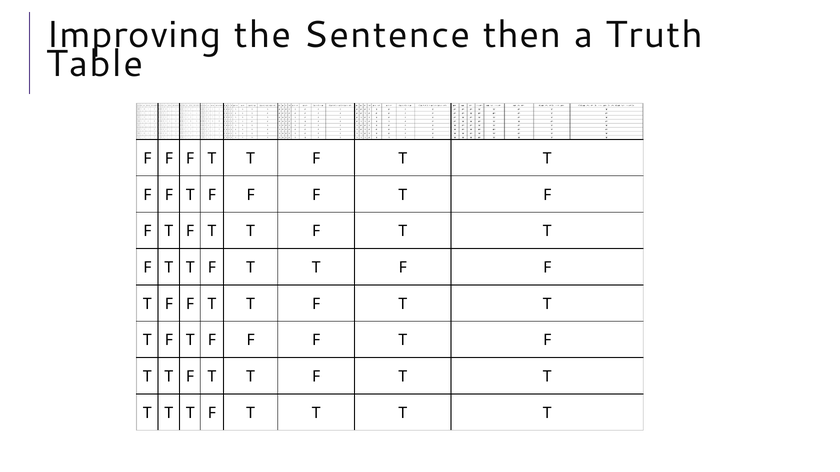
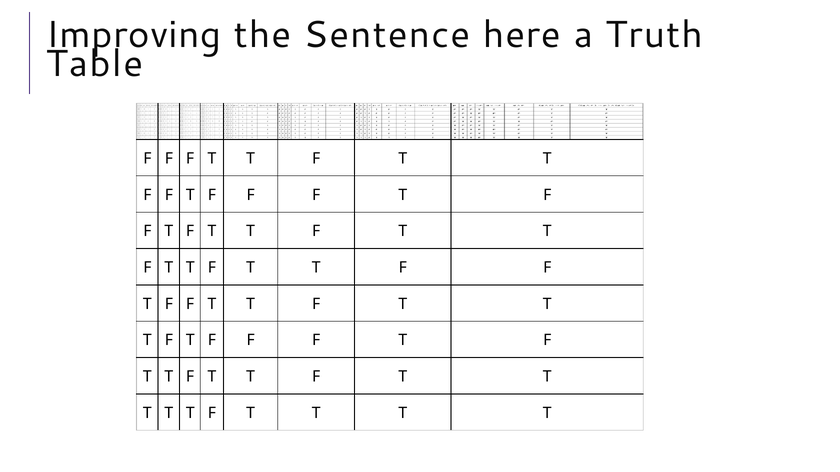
then: then -> here
